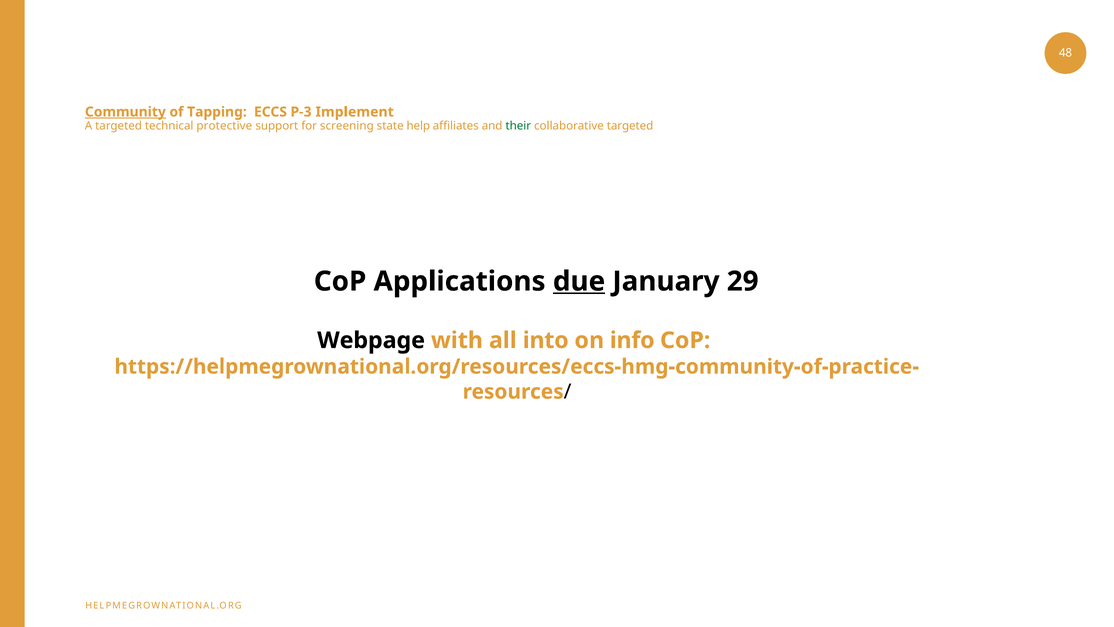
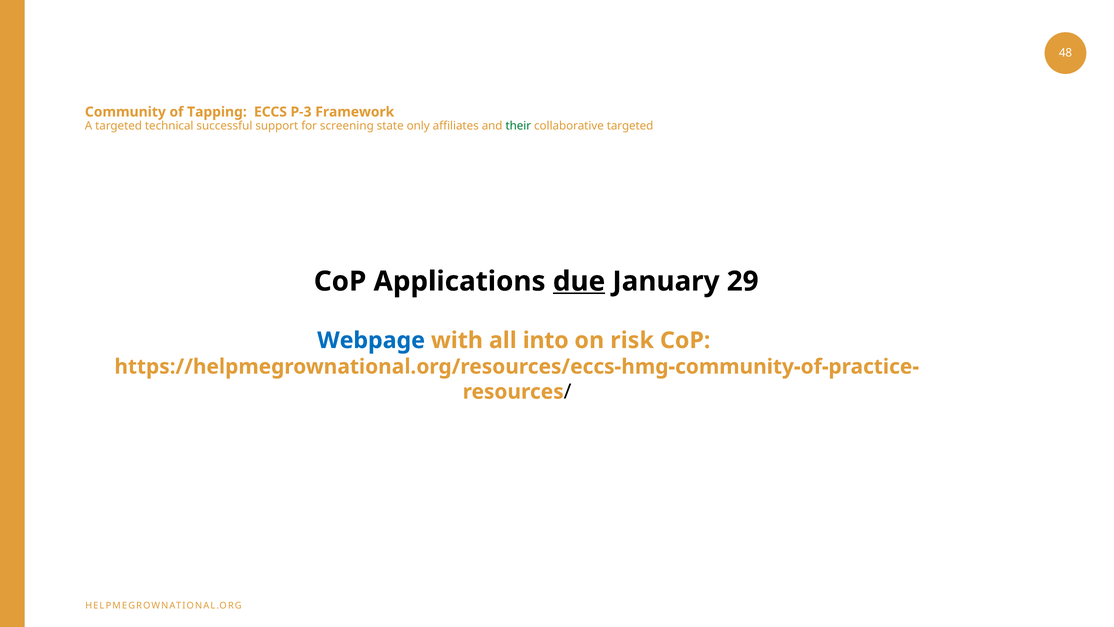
Community underline: present -> none
Implement: Implement -> Framework
protective: protective -> successful
help: help -> only
Webpage colour: black -> blue
info: info -> risk
